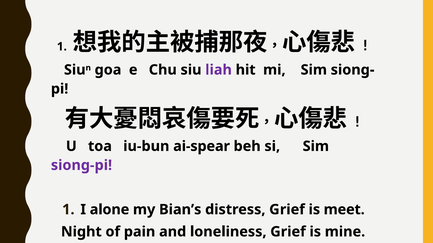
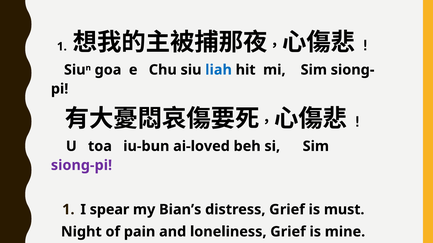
liah colour: purple -> blue
ai-spear: ai-spear -> ai-loved
alone: alone -> spear
meet: meet -> must
